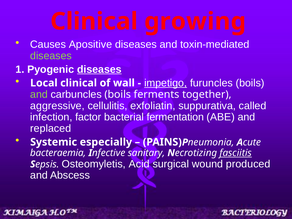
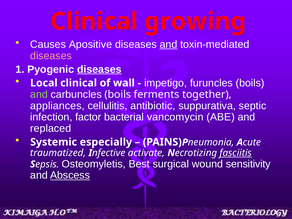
and at (168, 44) underline: none -> present
diseases at (51, 56) colour: light green -> pink
impetigo underline: present -> none
aggressive: aggressive -> appliances
exfoliatin: exfoliatin -> antibiotic
called: called -> septic
fermentation: fermentation -> vancomycin
bacteraemia: bacteraemia -> traumatized
sanitary: sanitary -> activate
Acid: Acid -> Best
produced: produced -> sensitivity
Abscess underline: none -> present
